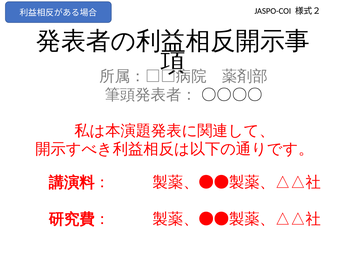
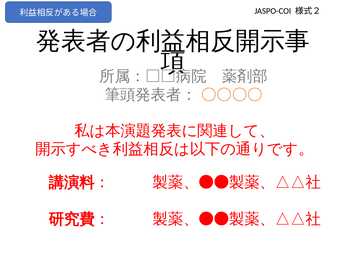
〇〇〇〇 colour: black -> orange
